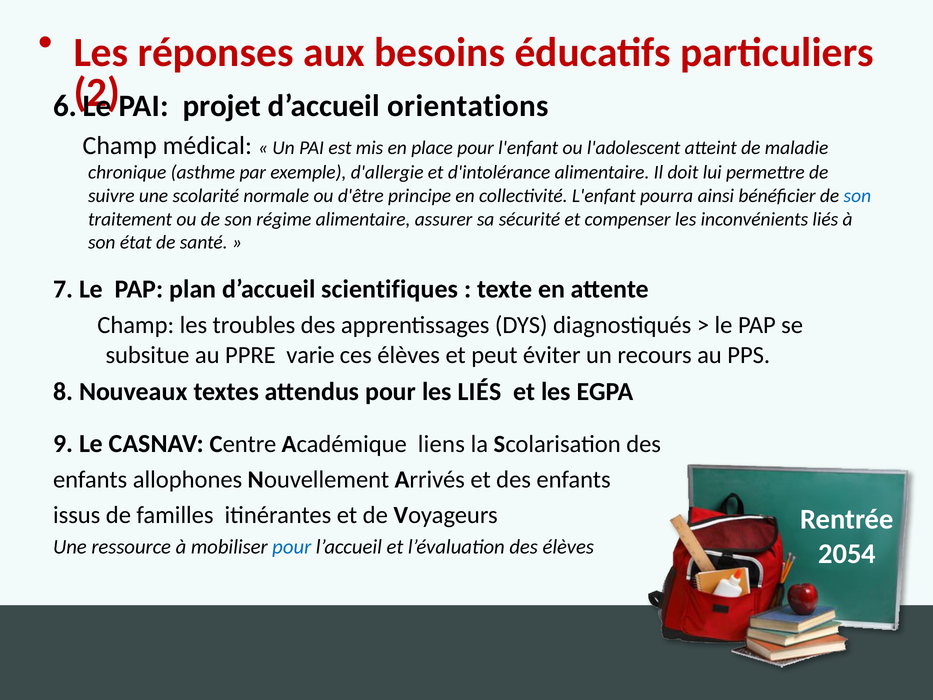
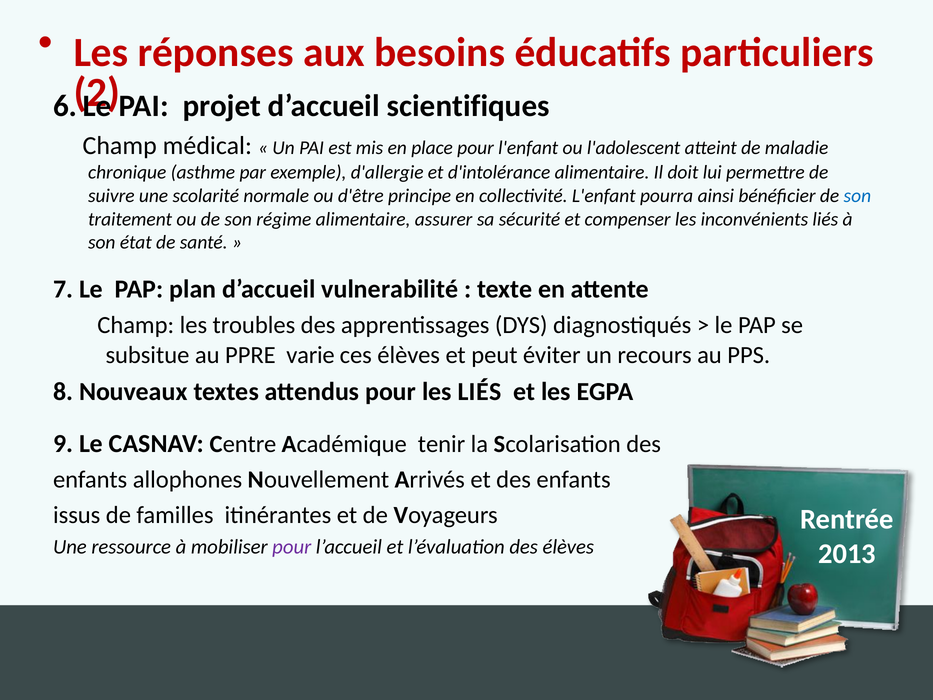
orientations: orientations -> scientifiques
scientifiques: scientifiques -> vulnerabilité
liens: liens -> tenir
pour at (292, 547) colour: blue -> purple
2054: 2054 -> 2013
